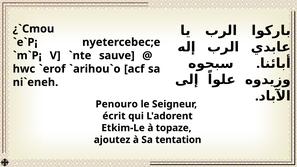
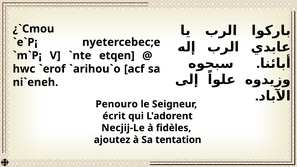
sauve: sauve -> etqen
Etkim-Le: Etkim-Le -> Necjij-Le
topaze: topaze -> fidèles
